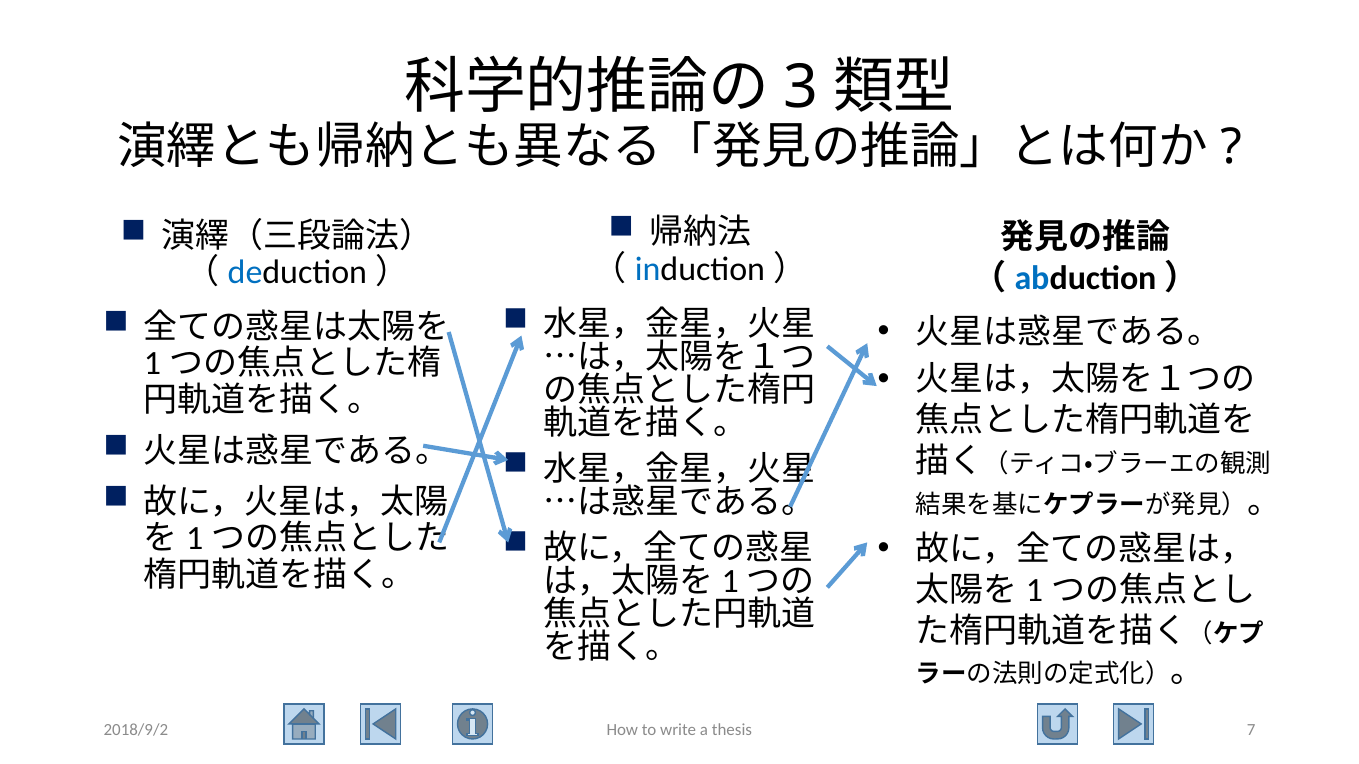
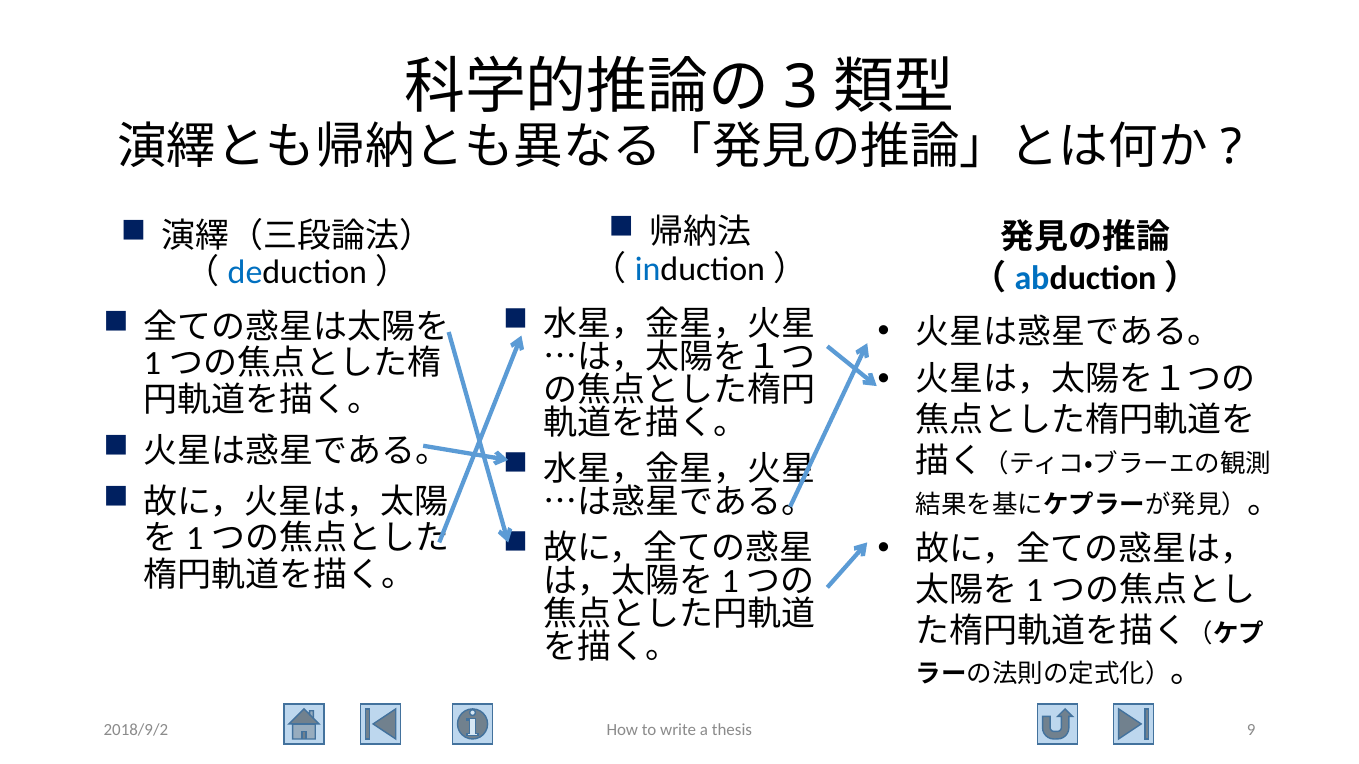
7: 7 -> 9
